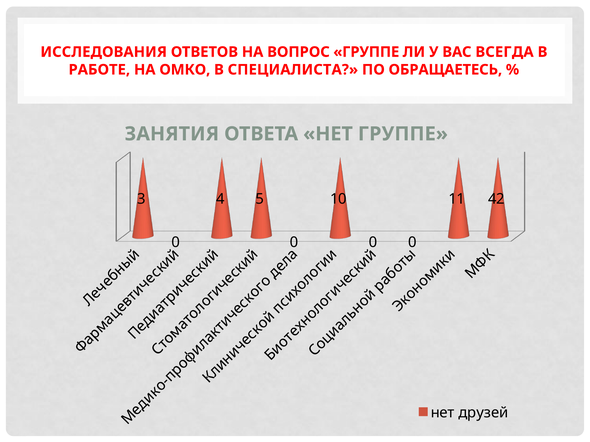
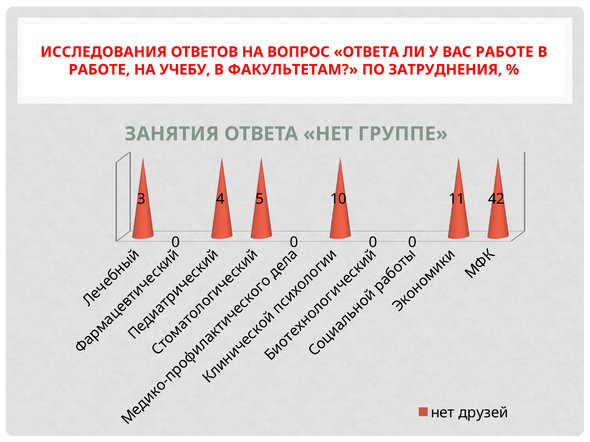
ВОПРОС ГРУППЕ: ГРУППЕ -> ОТВЕТА
ВАС ВСЕГДА: ВСЕГДА -> РАБОТЕ
ОМКО: ОМКО -> УЧЕБУ
СПЕЦИАЛИСТА: СПЕЦИАЛИСТА -> ФАКУЛЬТЕТАМ
ОБРАЩАЕТЕСЬ: ОБРАЩАЕТЕСЬ -> ЗАТРУДНЕНИЯ
